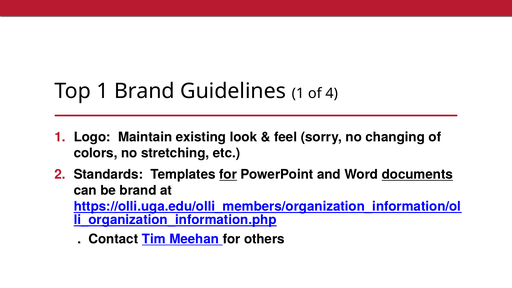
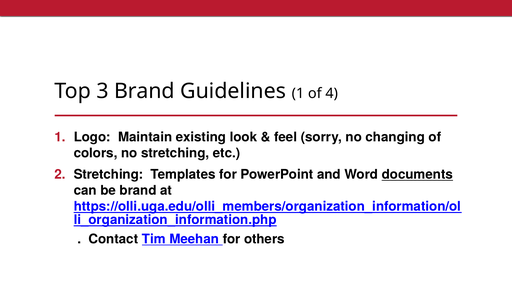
Top 1: 1 -> 3
Standards at (108, 175): Standards -> Stretching
for at (228, 175) underline: present -> none
